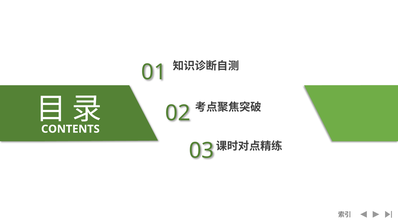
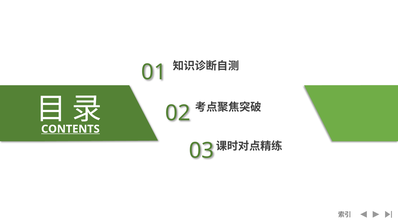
CONTENTS underline: none -> present
